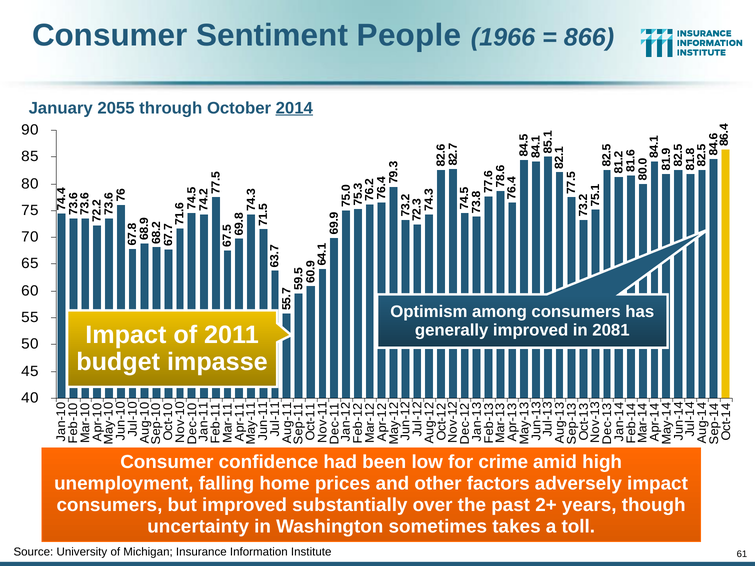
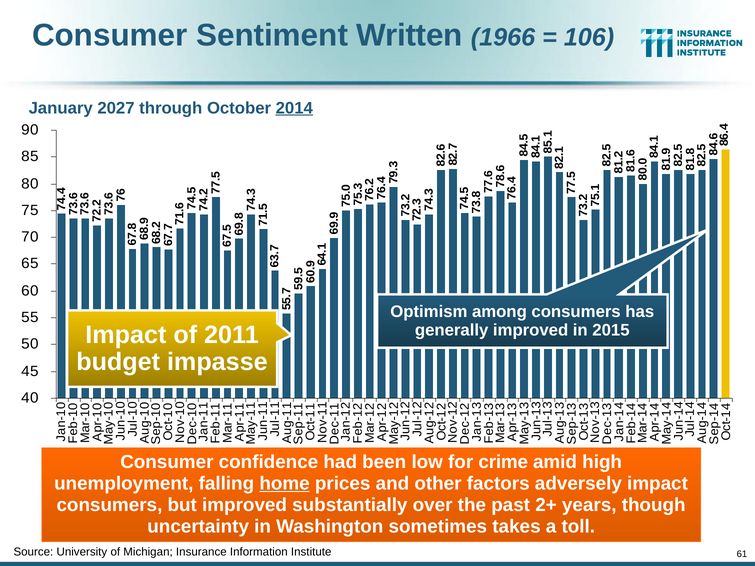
People: People -> Written
866: 866 -> 106
2055: 2055 -> 2027
2081: 2081 -> 2015
home underline: none -> present
